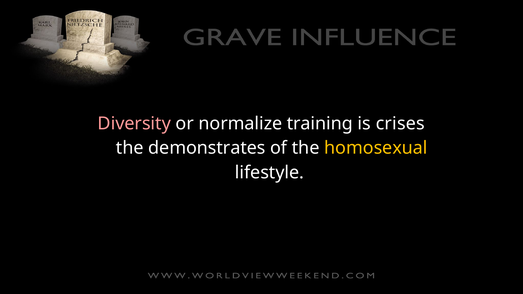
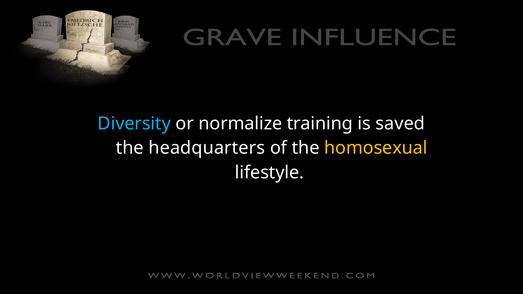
Diversity colour: pink -> light blue
crises: crises -> saved
demonstrates: demonstrates -> headquarters
